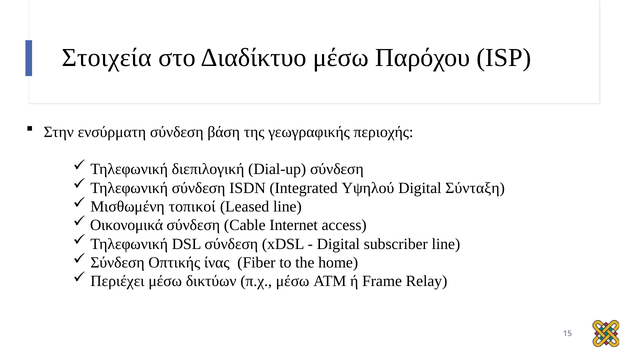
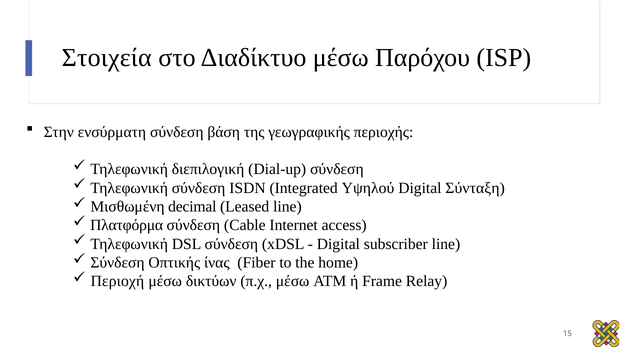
τοπικοί: τοπικοί -> decimal
Οικονομικά: Οικονομικά -> Πλατφόρμα
Περιέχει: Περιέχει -> Περιοχή
